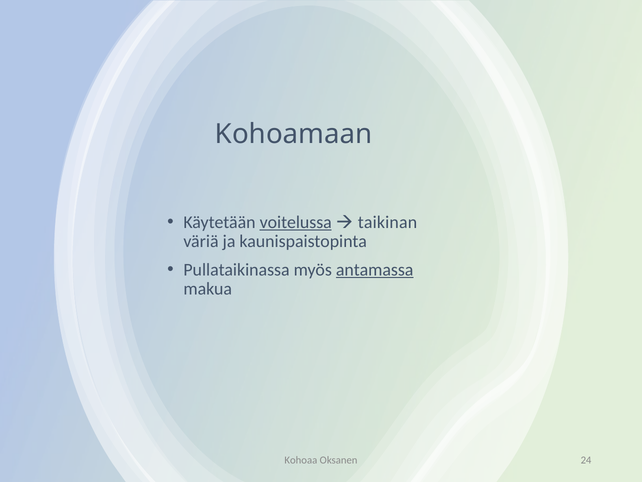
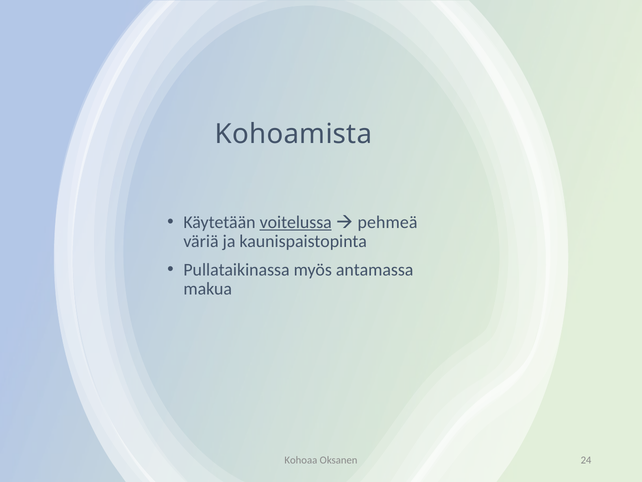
Kohoamaan: Kohoamaan -> Kohoamista
taikinan: taikinan -> pehmeä
antamassa underline: present -> none
